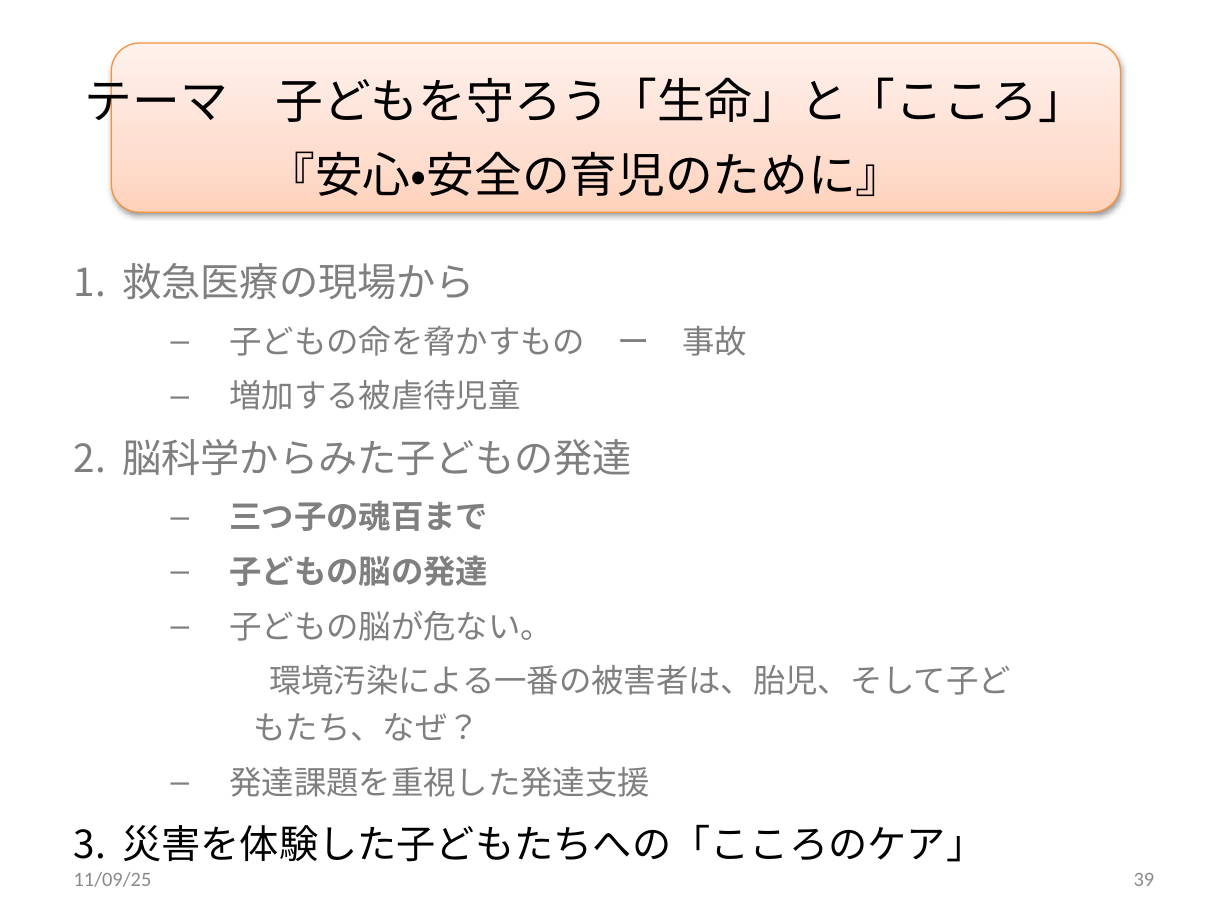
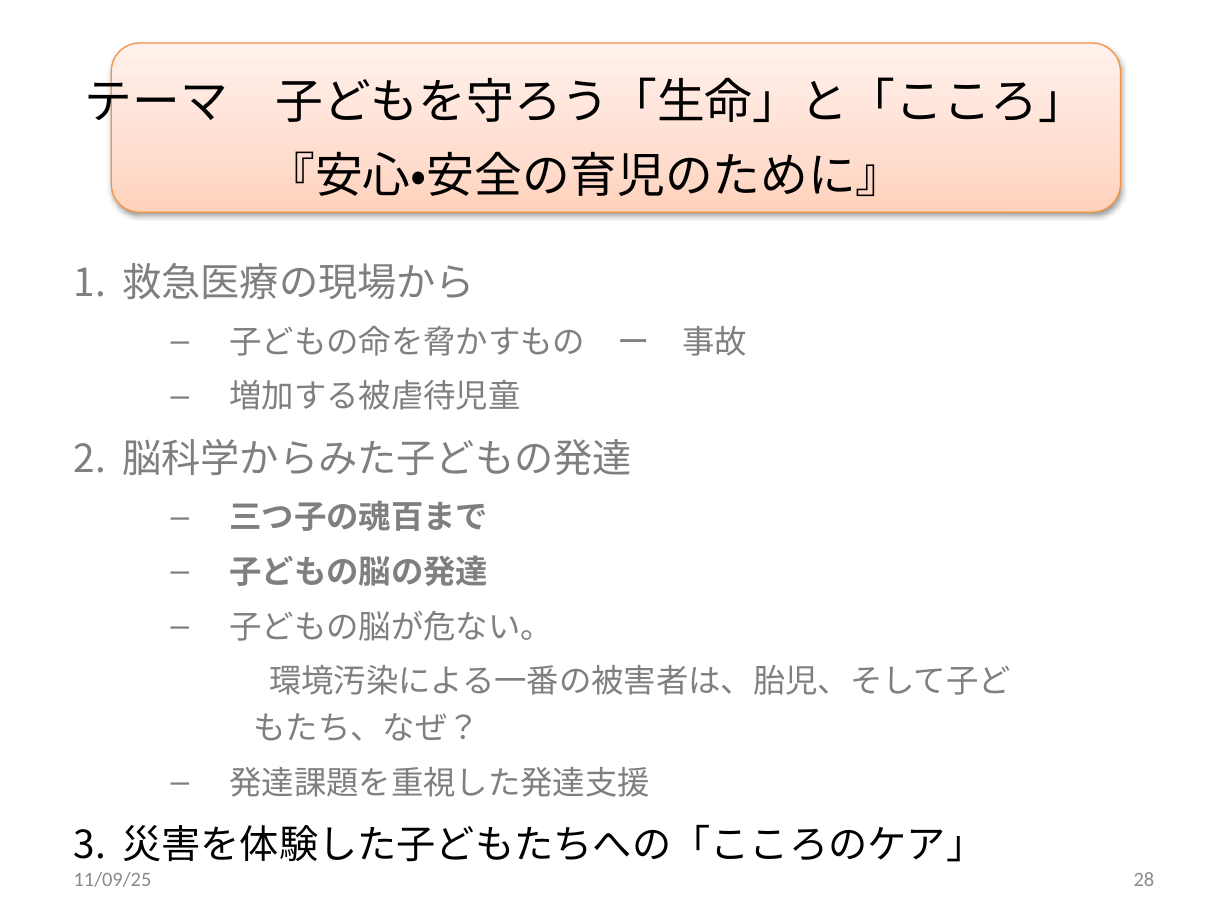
39: 39 -> 28
